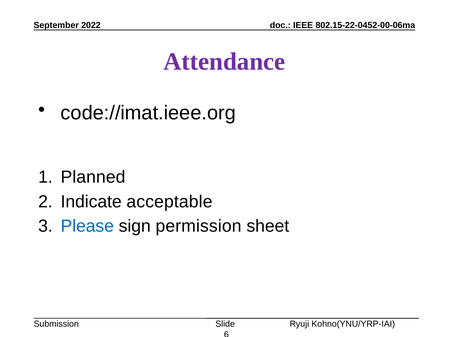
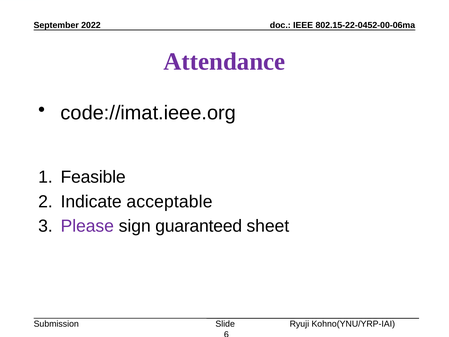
Planned: Planned -> Feasible
Please colour: blue -> purple
permission: permission -> guaranteed
